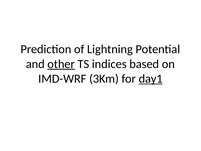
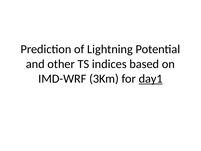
other underline: present -> none
